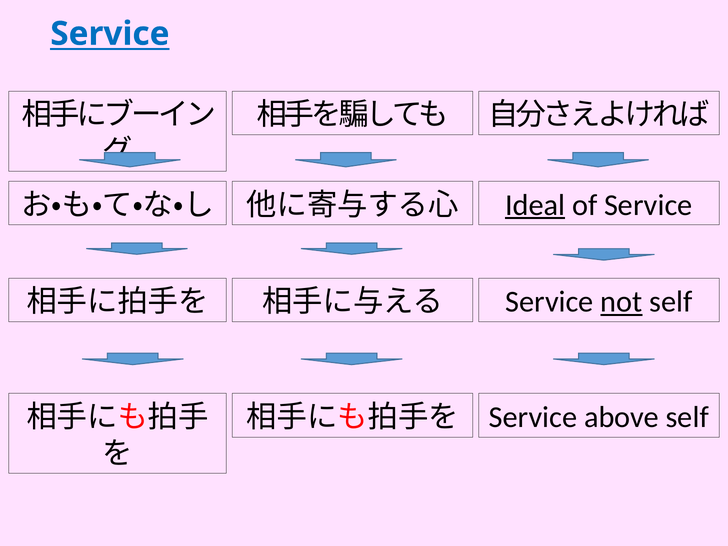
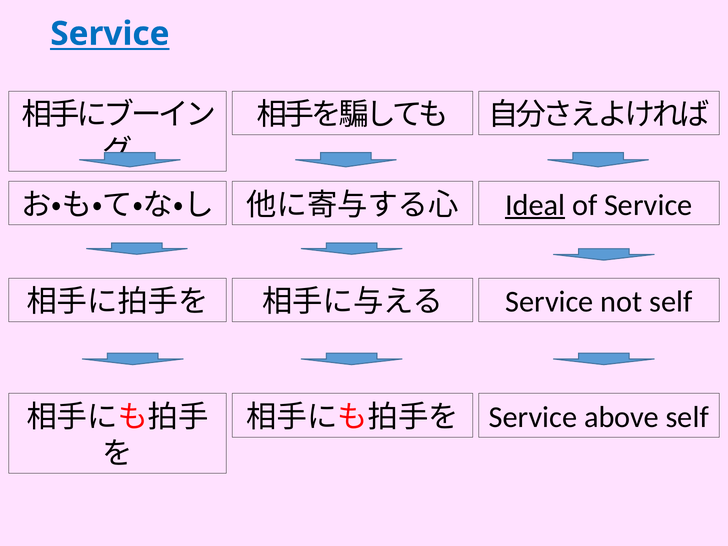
not underline: present -> none
